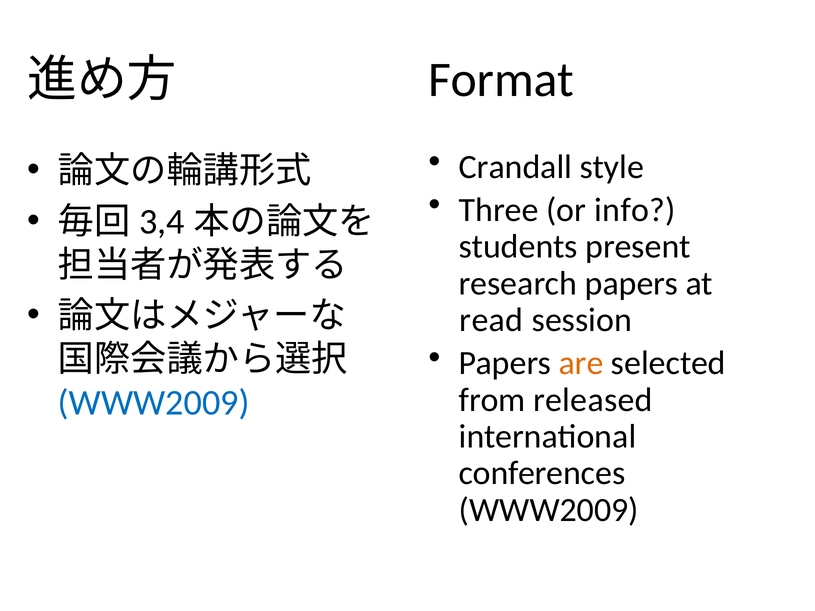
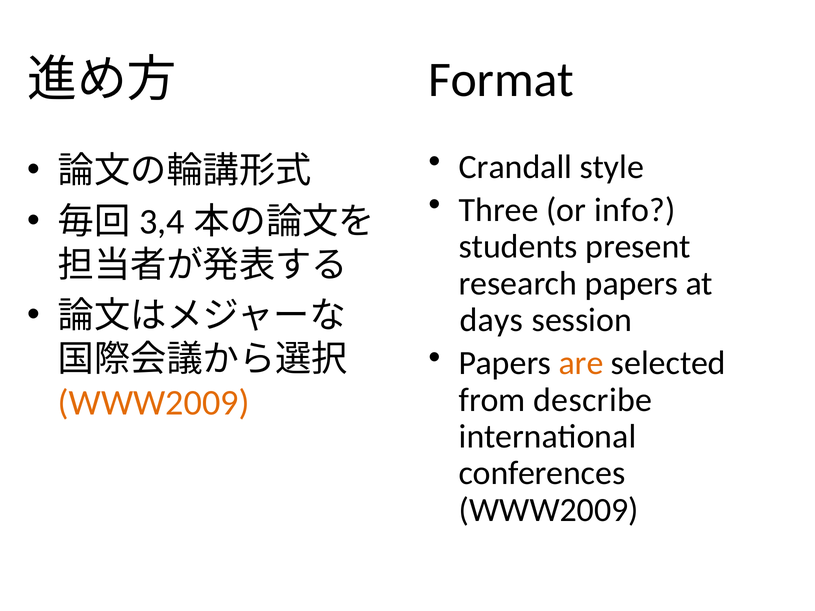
read: read -> days
released: released -> describe
WWW2009 at (154, 403) colour: blue -> orange
